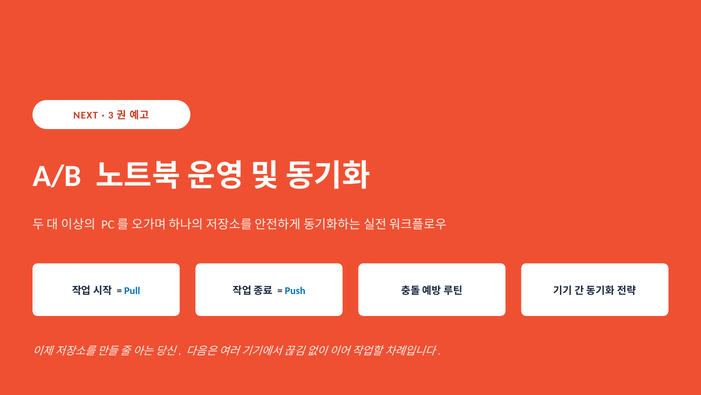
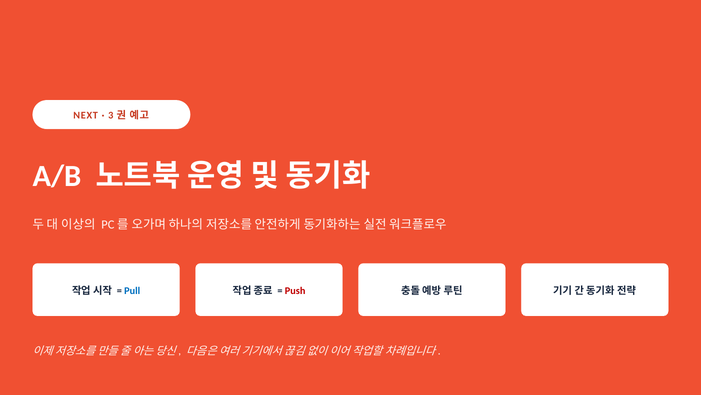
Push colour: blue -> red
